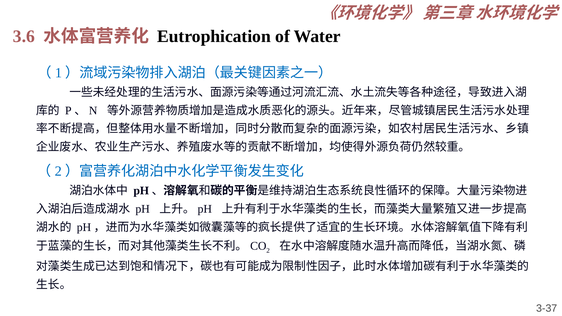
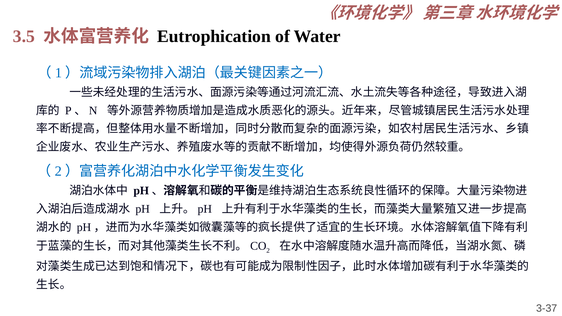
3.6: 3.6 -> 3.5
